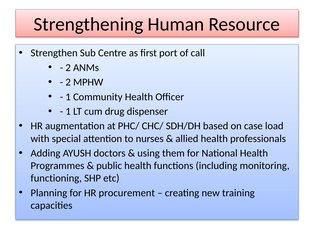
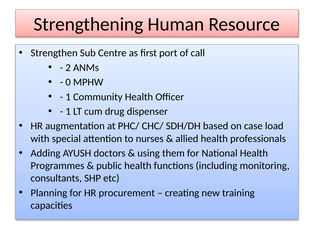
2 at (68, 82): 2 -> 0
functioning: functioning -> consultants
